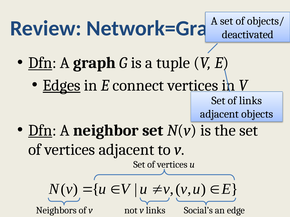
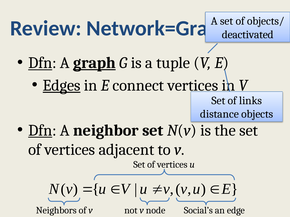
graph underline: none -> present
adjacent at (220, 114): adjacent -> distance
v links: links -> node
